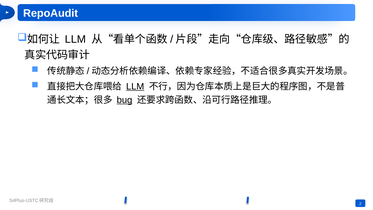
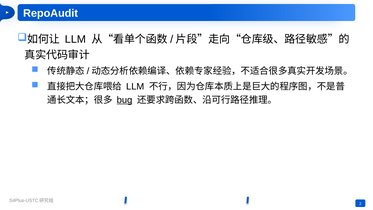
LLM at (135, 86) underline: present -> none
